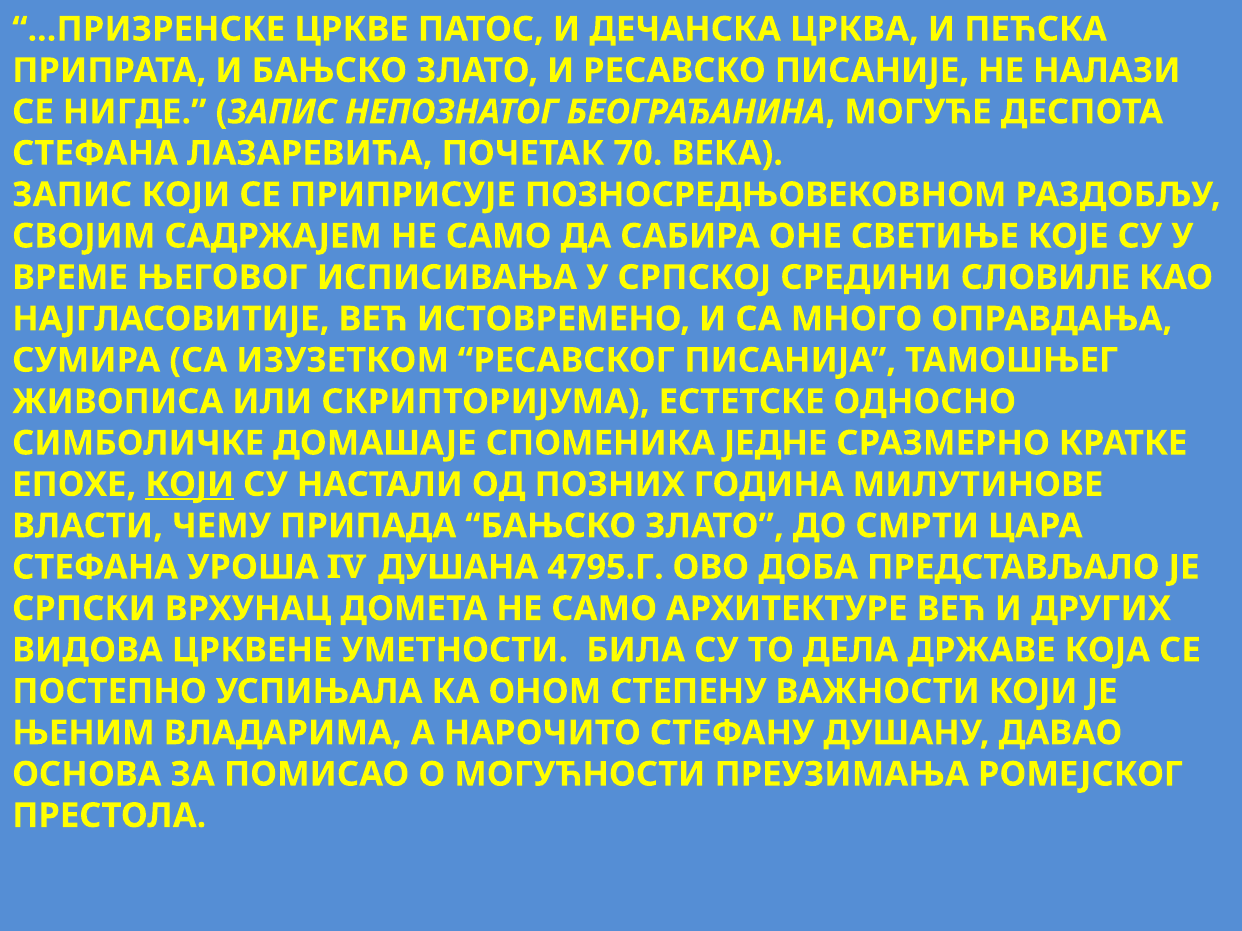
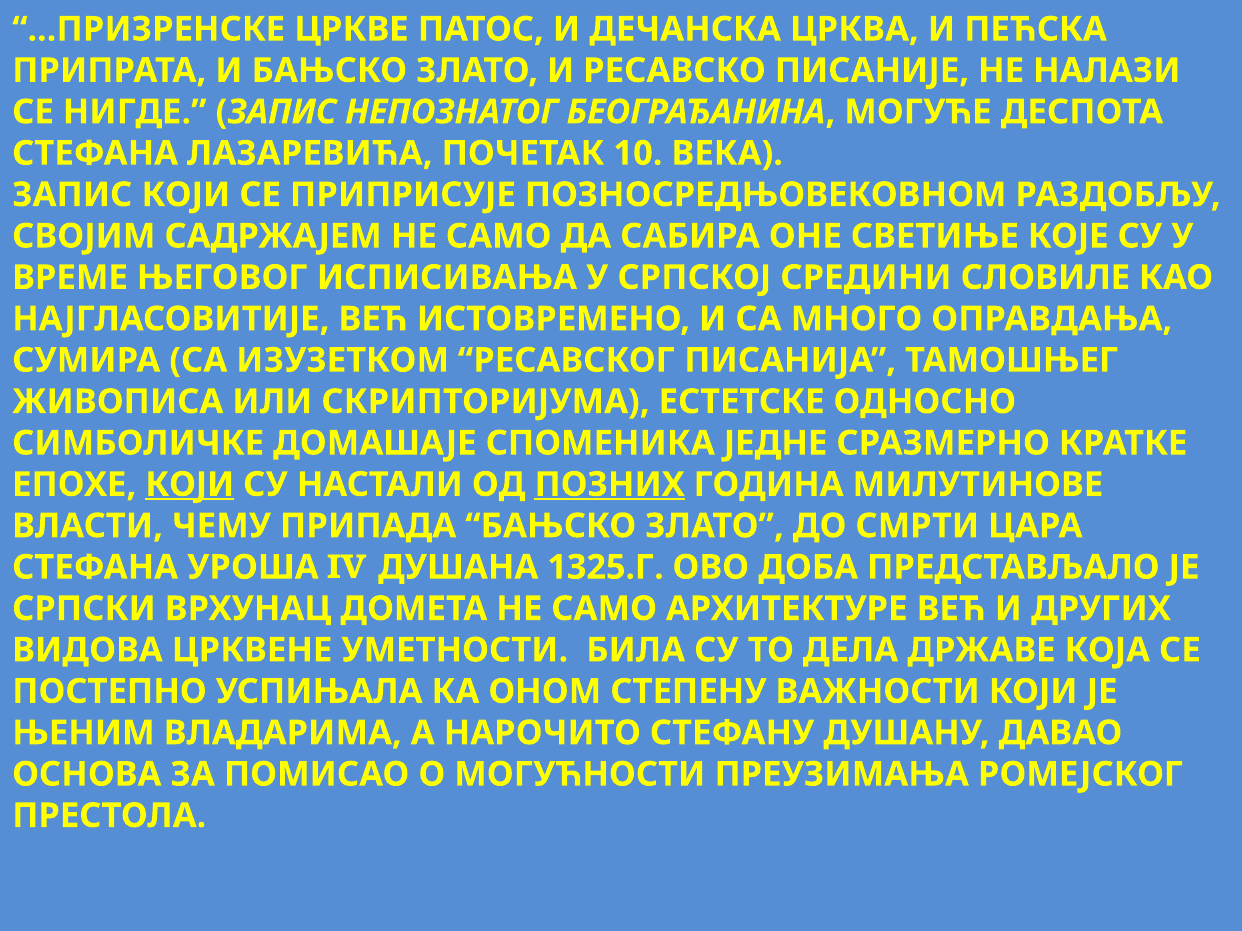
70: 70 -> 10
ПОЗНИХ underline: none -> present
4795.Г: 4795.Г -> 1325.Г
